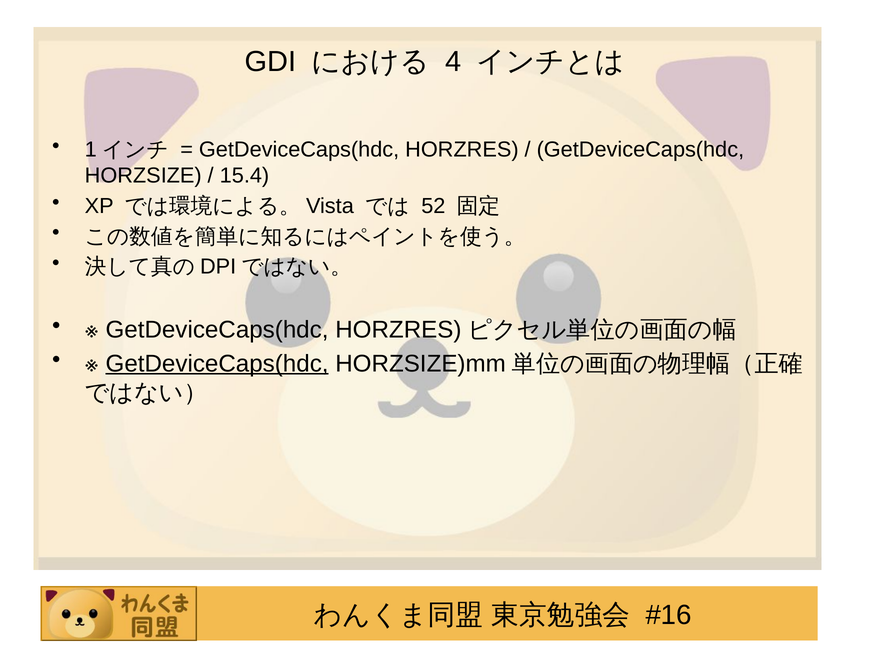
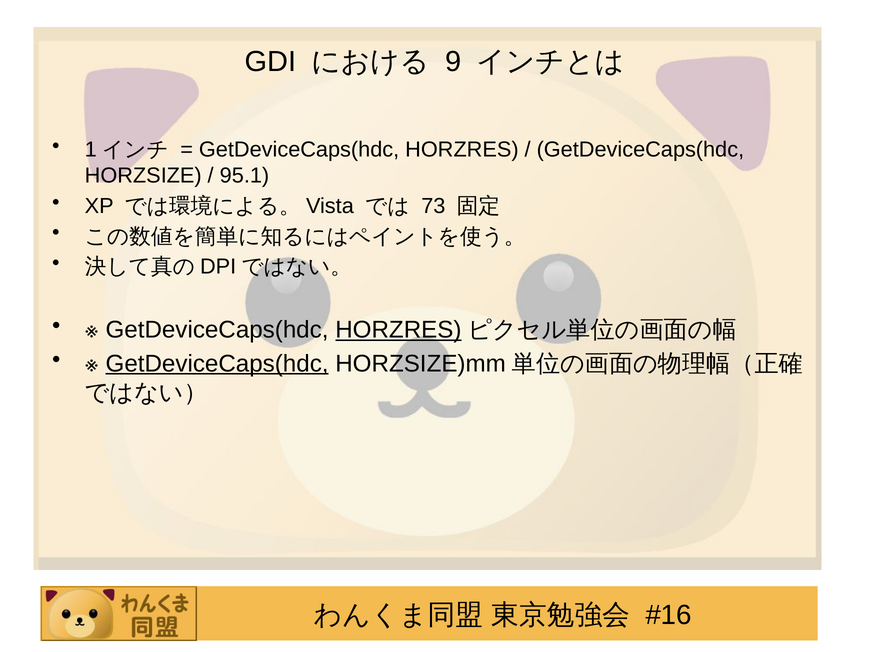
4: 4 -> 9
15.4: 15.4 -> 95.1
52: 52 -> 73
HORZRES at (398, 330) underline: none -> present
